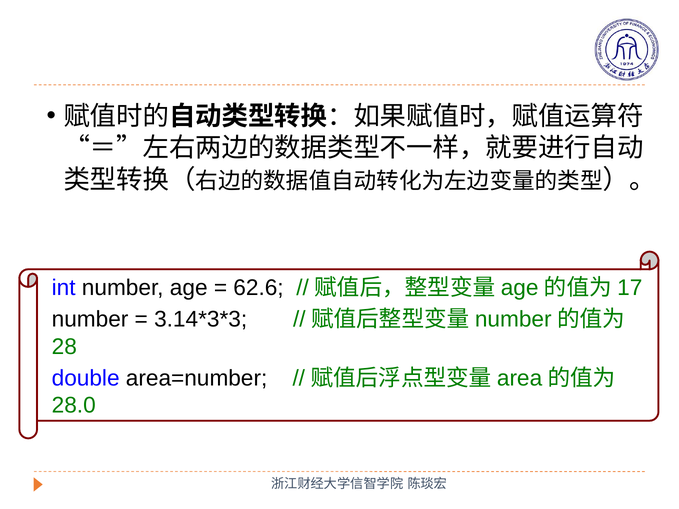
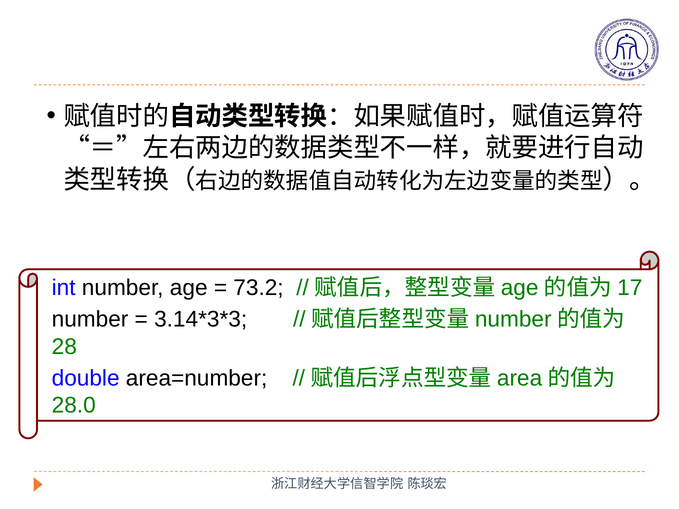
62.6: 62.6 -> 73.2
